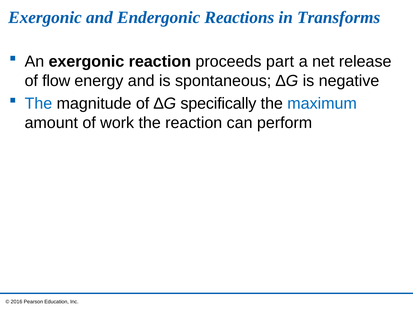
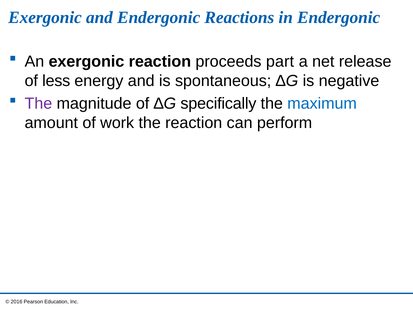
in Transforms: Transforms -> Endergonic
flow: flow -> less
The at (38, 103) colour: blue -> purple
